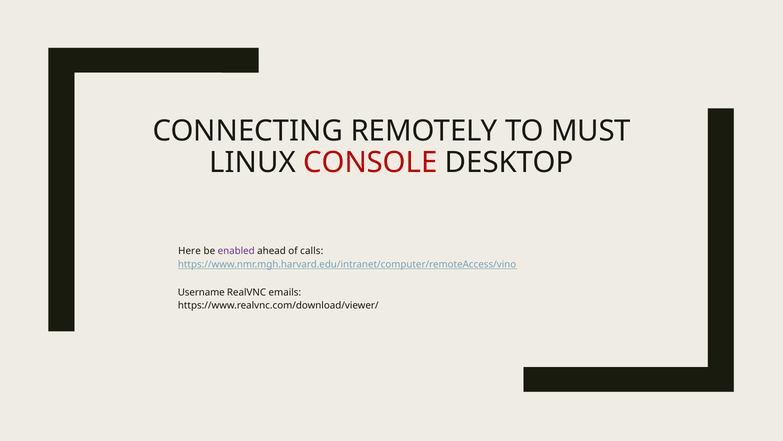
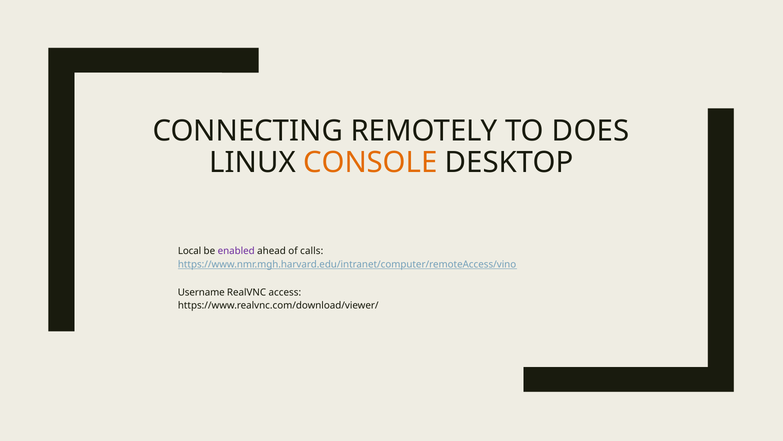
MUST: MUST -> DOES
CONSOLE colour: red -> orange
Here: Here -> Local
emails: emails -> access
